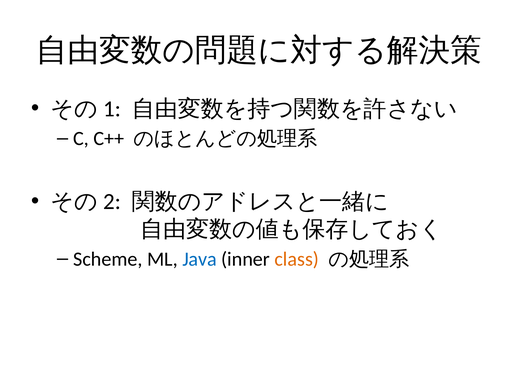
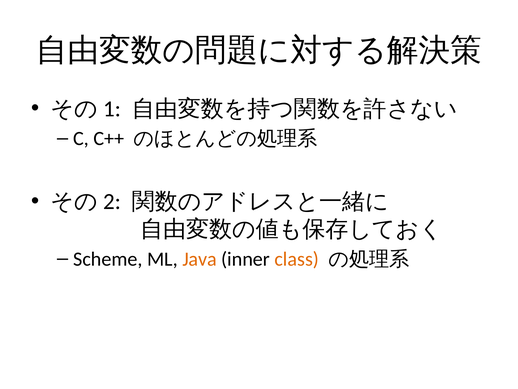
Java colour: blue -> orange
